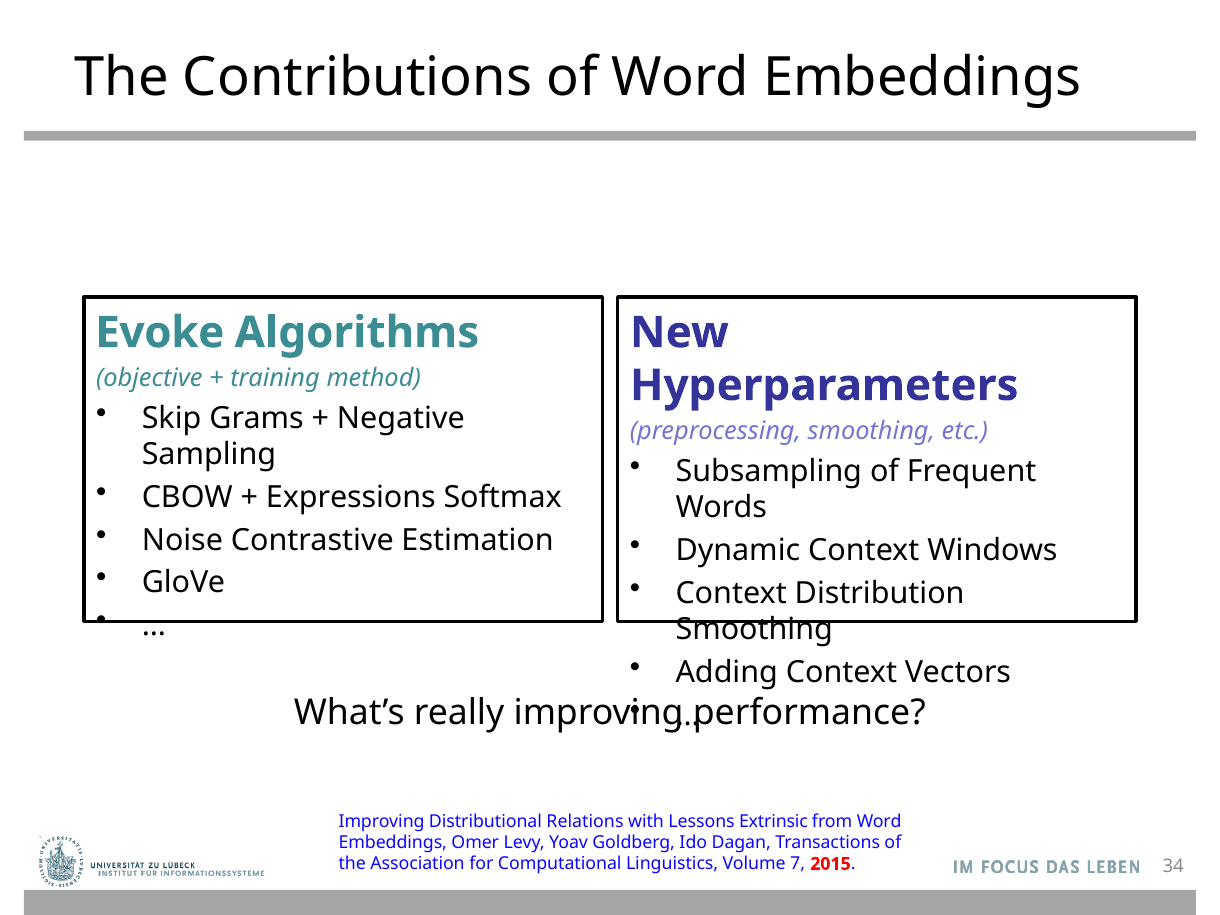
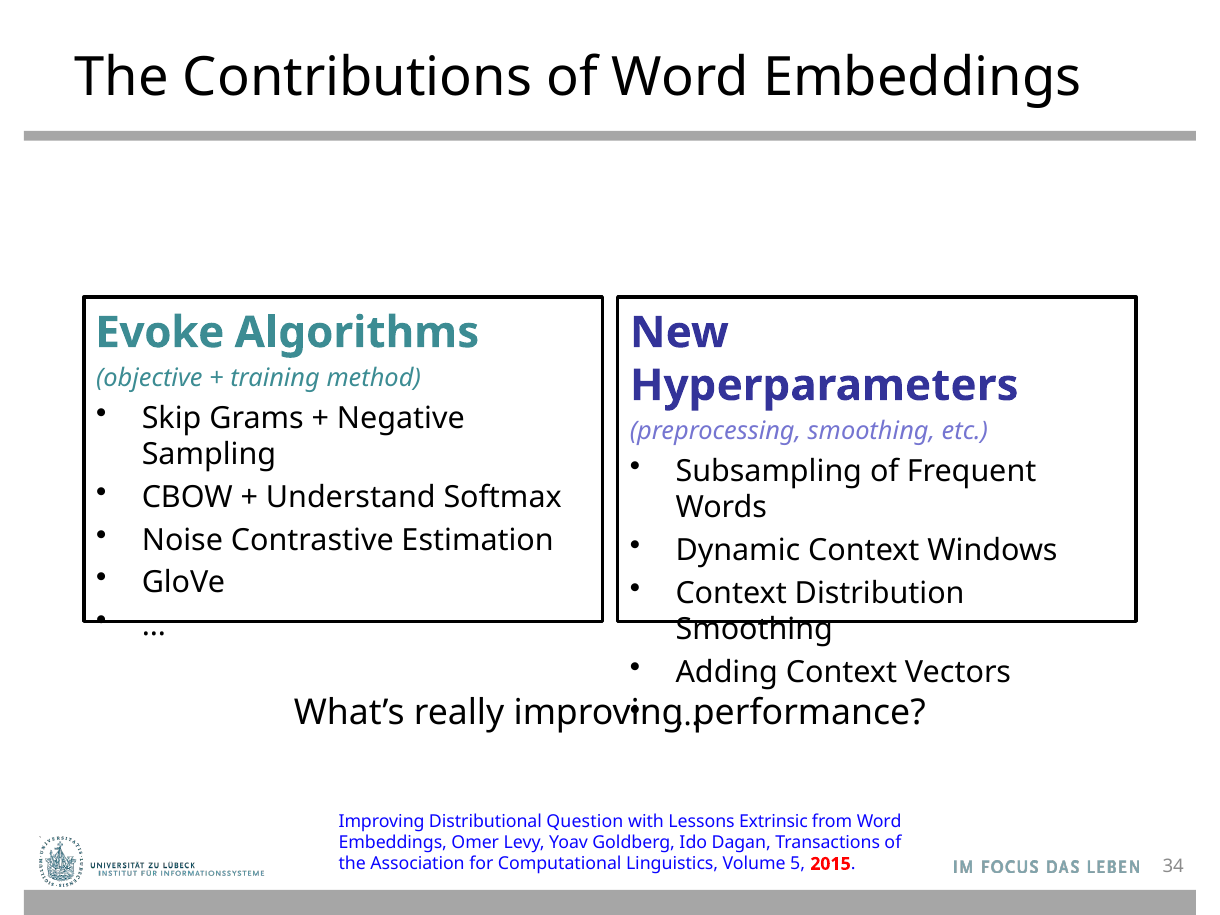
Expressions: Expressions -> Understand
Relations: Relations -> Question
7: 7 -> 5
